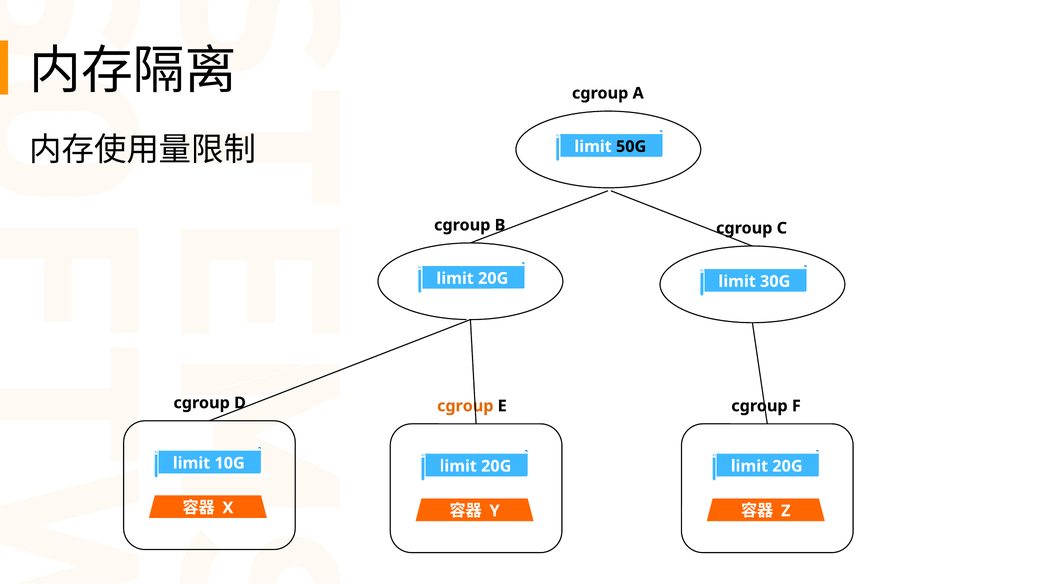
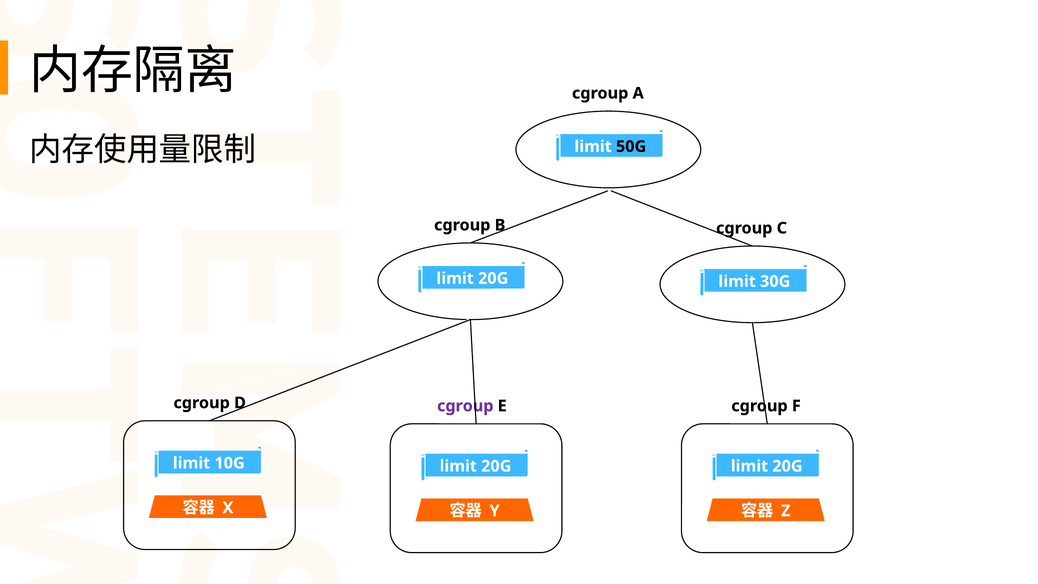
cgroup at (465, 406) colour: orange -> purple
